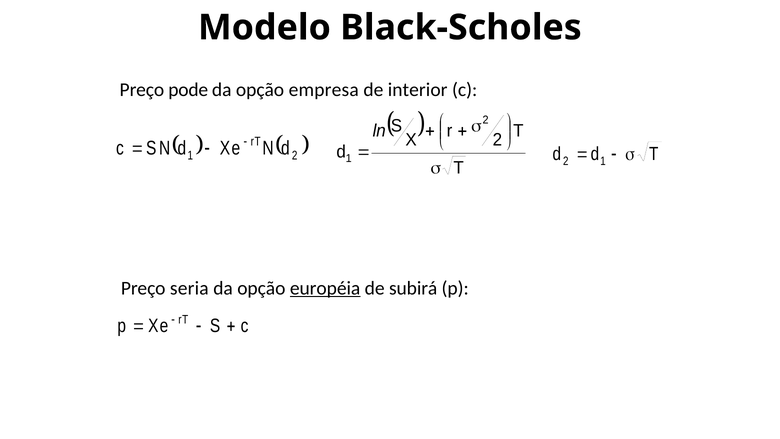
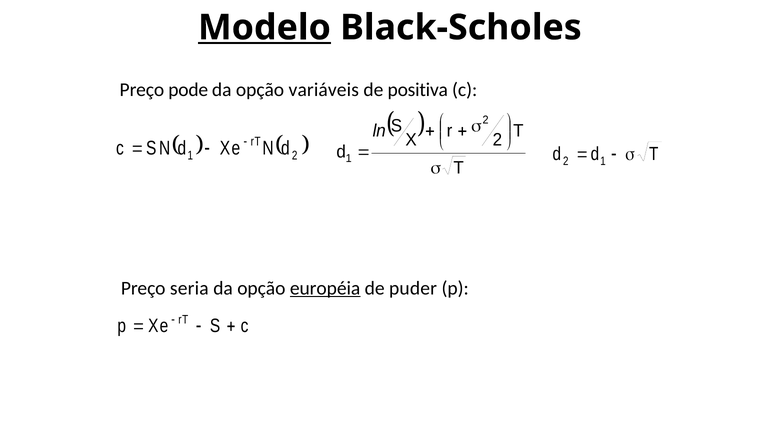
Modelo underline: none -> present
empresa: empresa -> variáveis
interior: interior -> positiva
subirá: subirá -> puder
